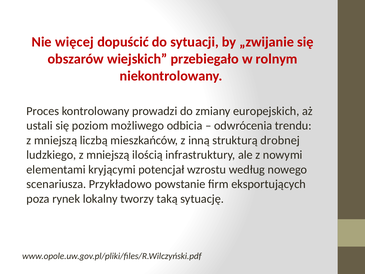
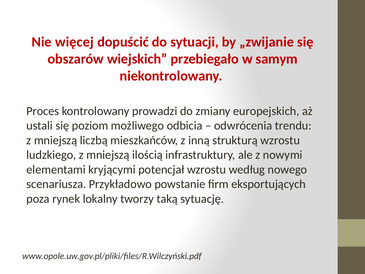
rolnym: rolnym -> samym
strukturą drobnej: drobnej -> wzrostu
